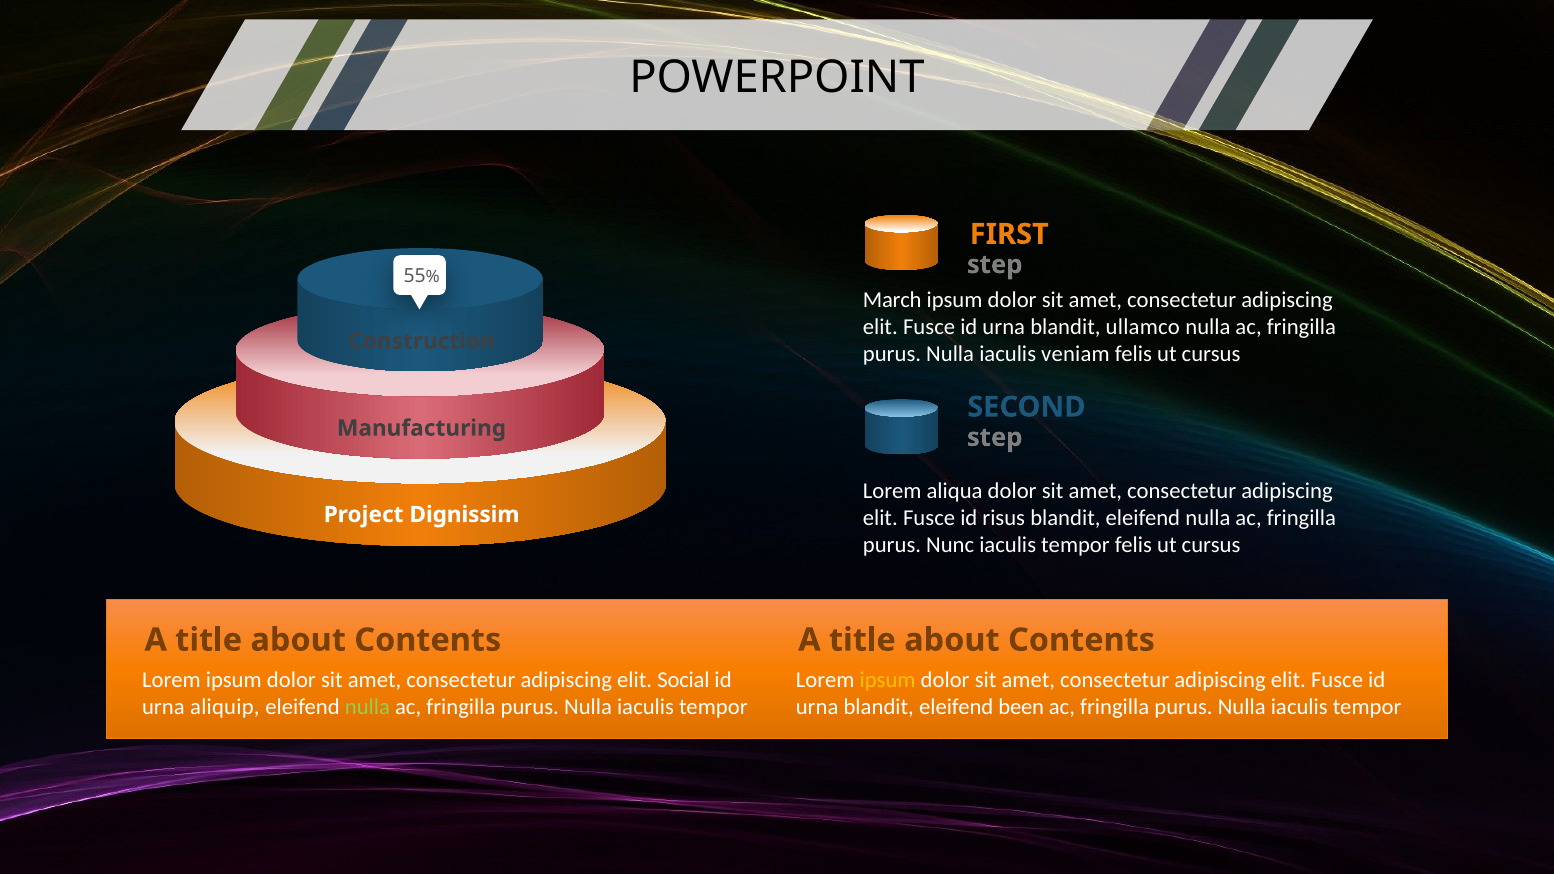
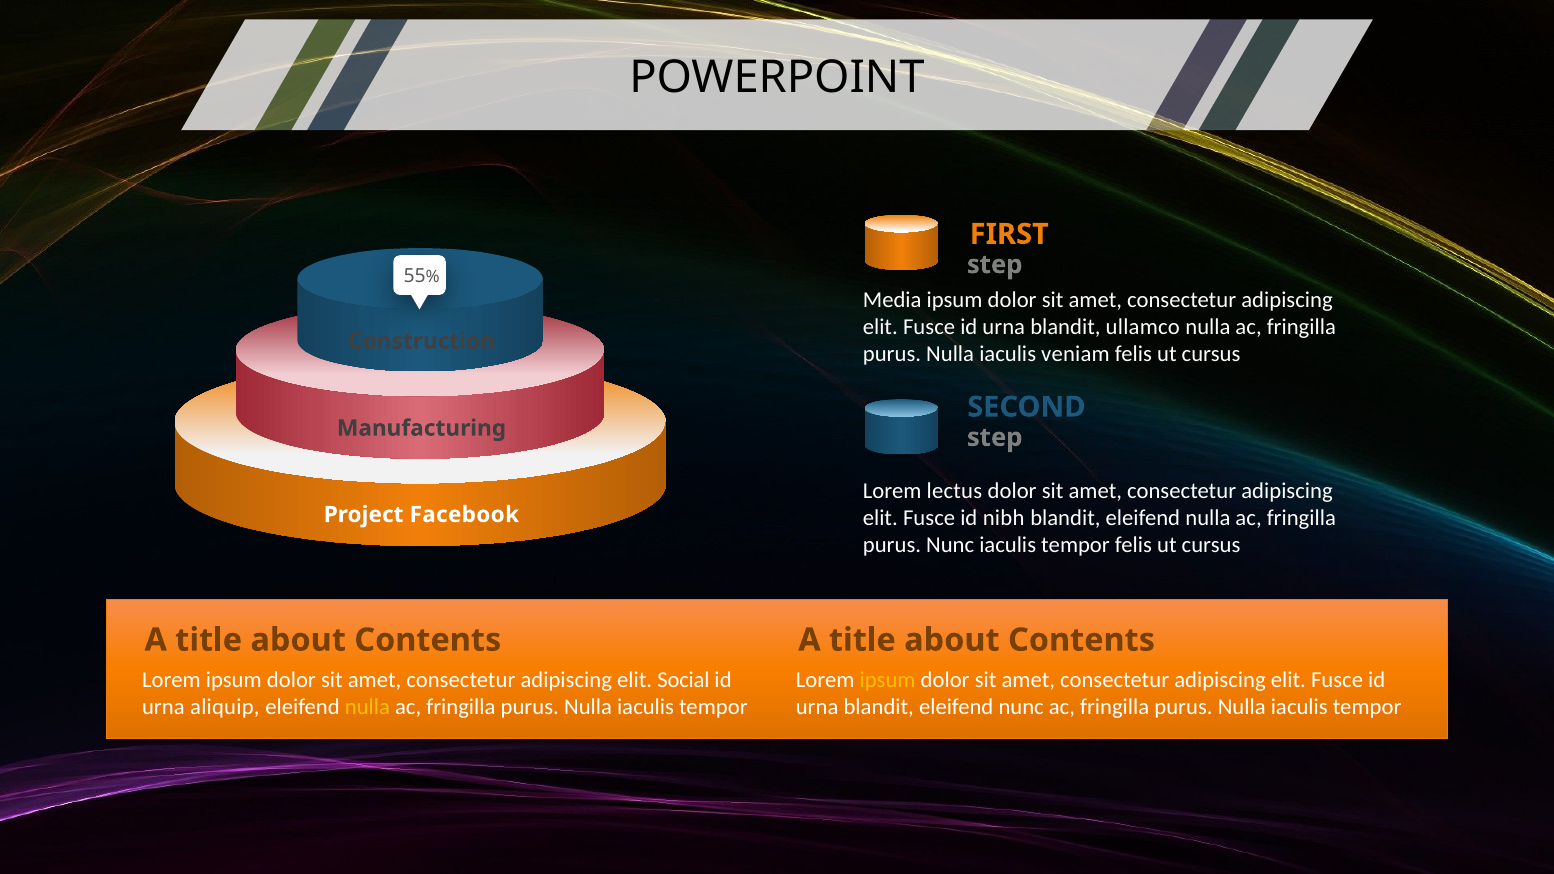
March: March -> Media
aliqua: aliqua -> lectus
risus: risus -> nibh
Dignissim: Dignissim -> Facebook
nulla at (367, 707) colour: light green -> yellow
eleifend been: been -> nunc
